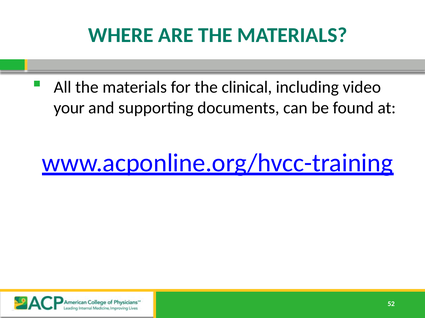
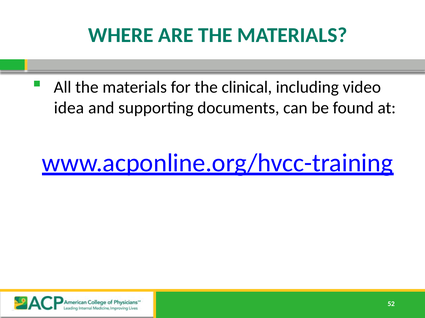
your: your -> idea
